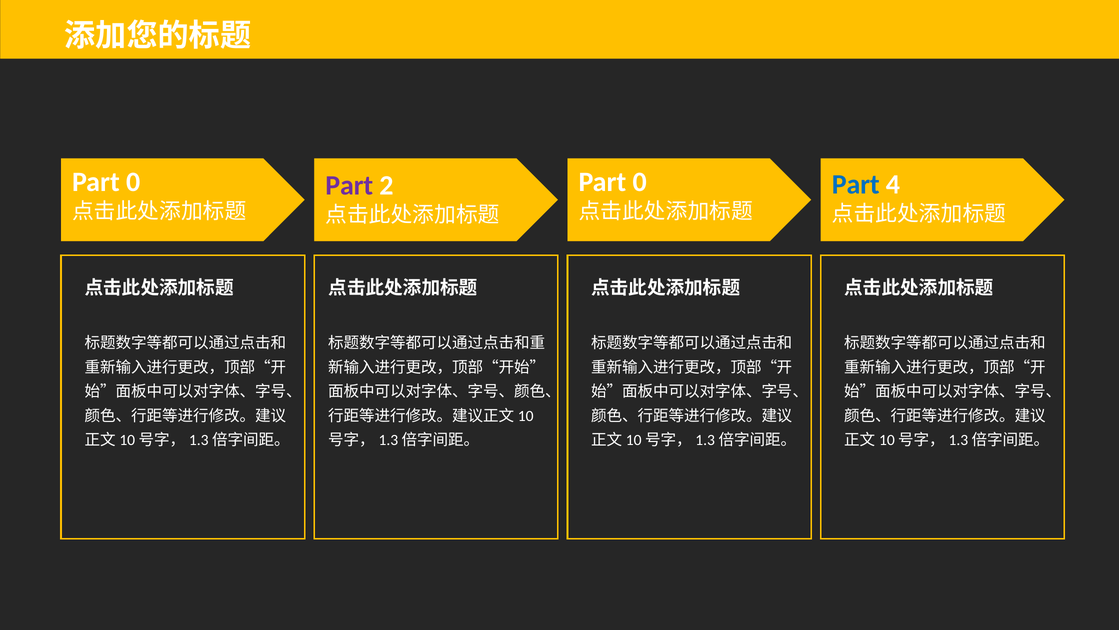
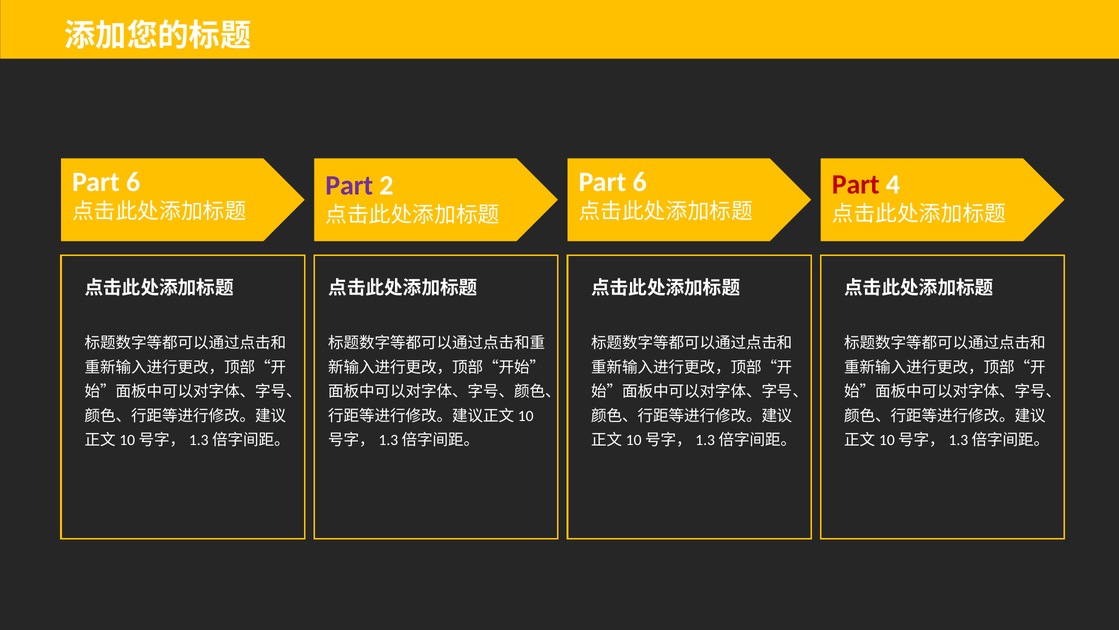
0 at (133, 182): 0 -> 6
0 at (640, 182): 0 -> 6
Part at (856, 184) colour: blue -> red
